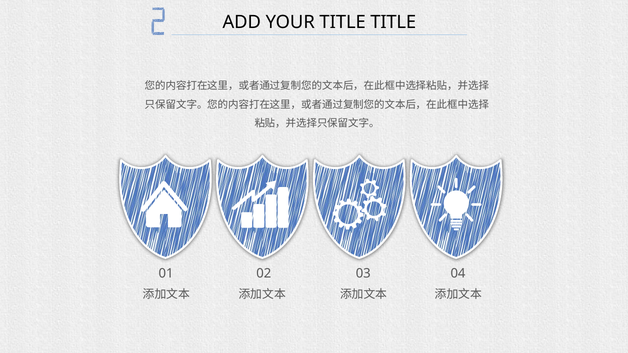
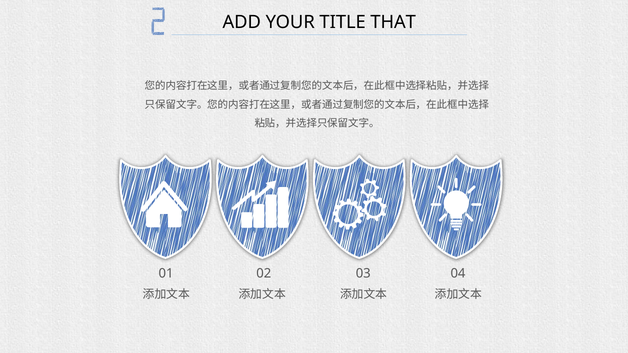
TITLE TITLE: TITLE -> THAT
